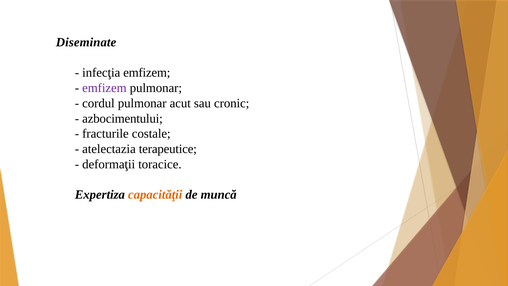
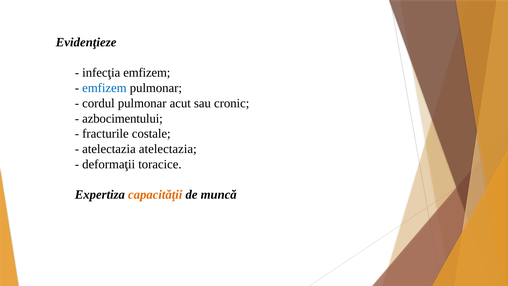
Diseminate: Diseminate -> Evidenţieze
emfizem at (104, 88) colour: purple -> blue
atelectazia terapeutice: terapeutice -> atelectazia
